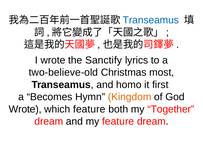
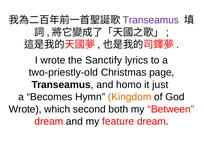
Transeamus at (151, 20) colour: blue -> purple
two-believe-old: two-believe-old -> two-priestly-old
most: most -> page
first: first -> just
which feature: feature -> second
Together: Together -> Between
